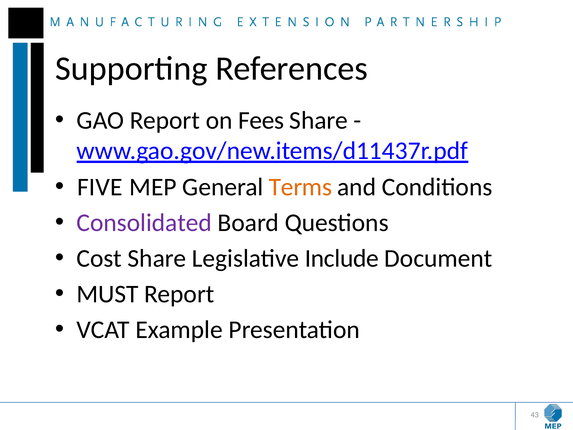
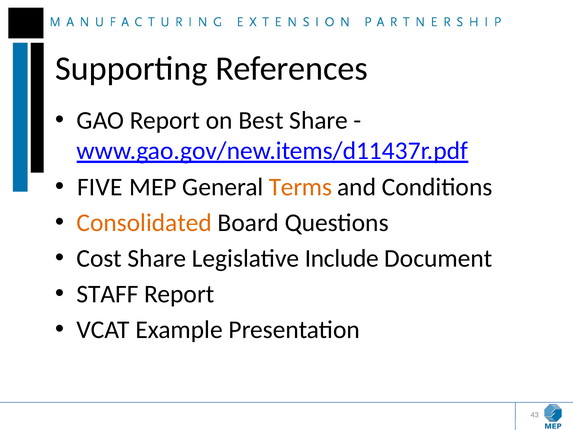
Fees: Fees -> Best
Consolidated colour: purple -> orange
MUST: MUST -> STAFF
